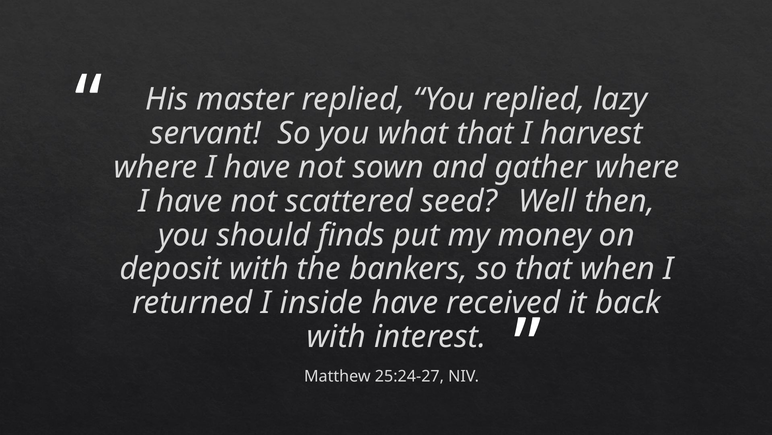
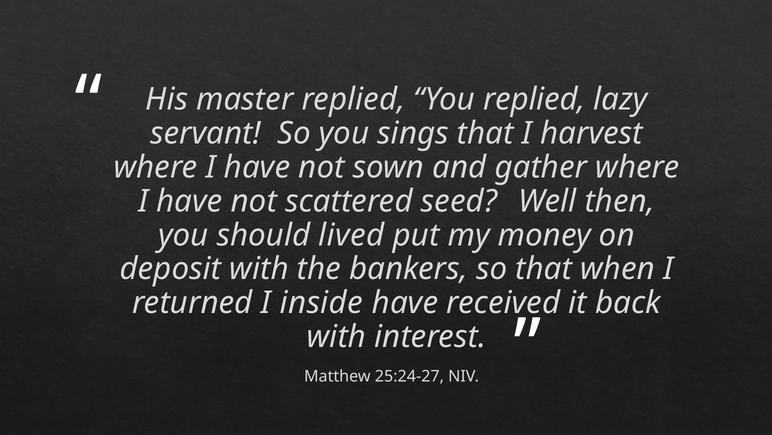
what: what -> sings
finds: finds -> lived
